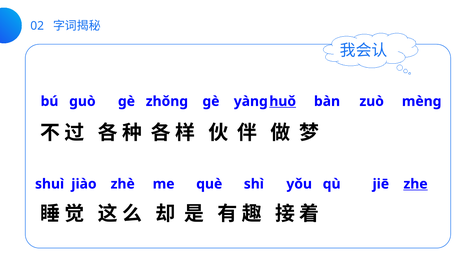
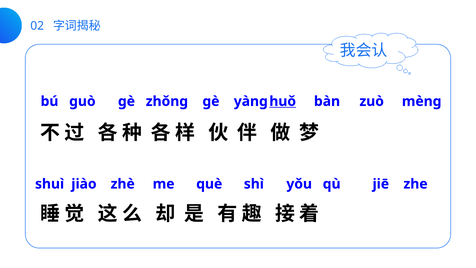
zhe underline: present -> none
